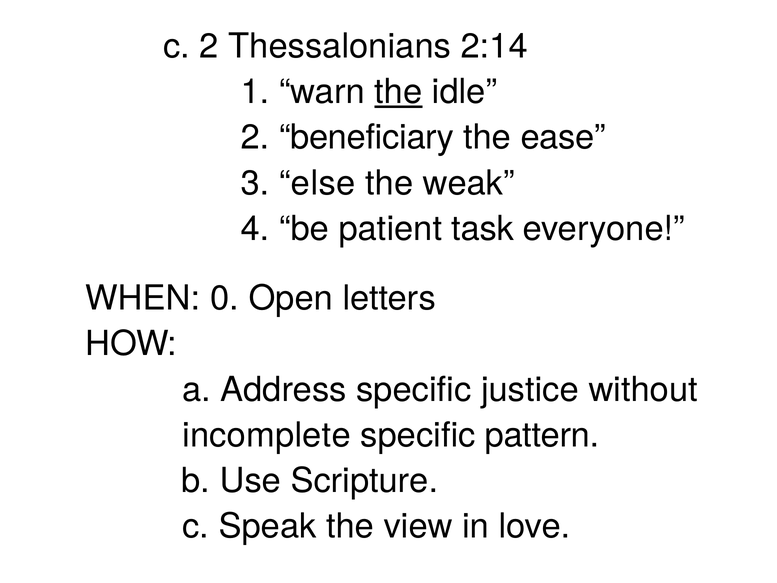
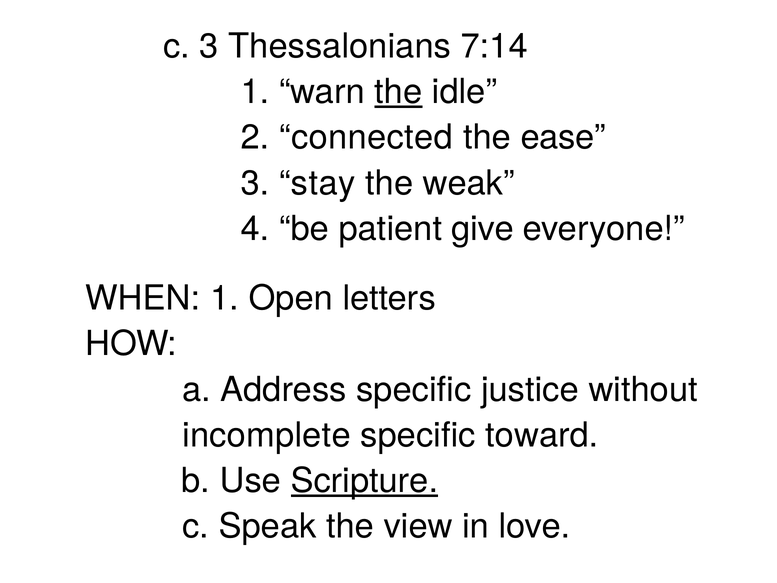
c 2: 2 -> 3
2:14: 2:14 -> 7:14
beneficiary: beneficiary -> connected
else: else -> stay
task: task -> give
WHEN 0: 0 -> 1
pattern: pattern -> toward
Scripture underline: none -> present
